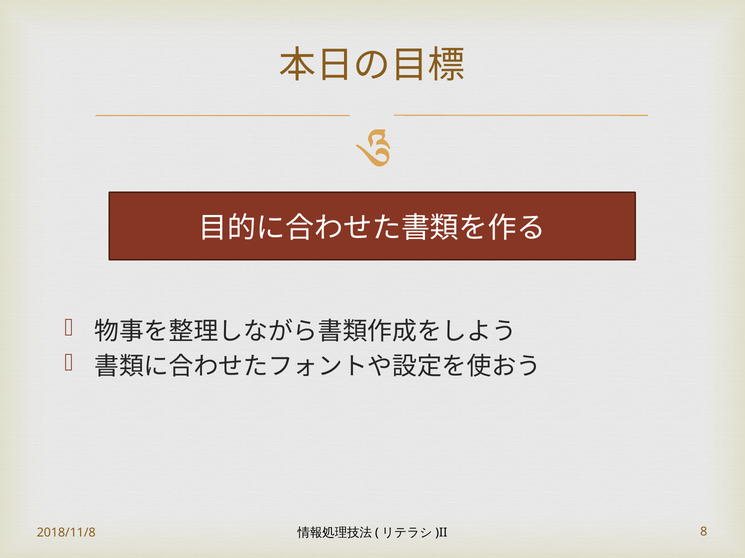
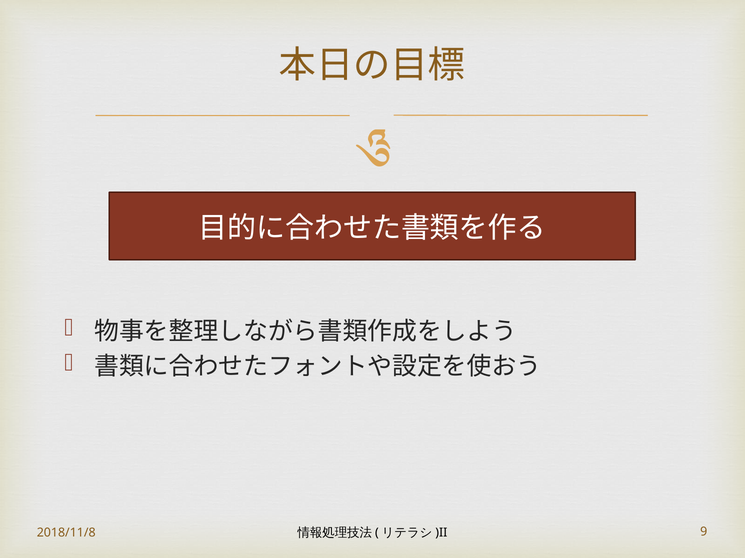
8: 8 -> 9
